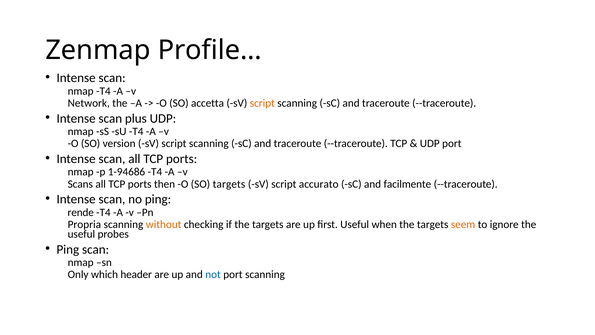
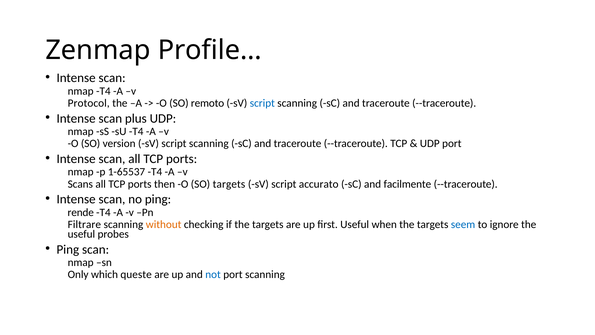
Network: Network -> Protocol
accetta: accetta -> remoto
script at (262, 103) colour: orange -> blue
1-94686: 1-94686 -> 1-65537
Propria: Propria -> Filtrare
seem colour: orange -> blue
header: header -> queste
